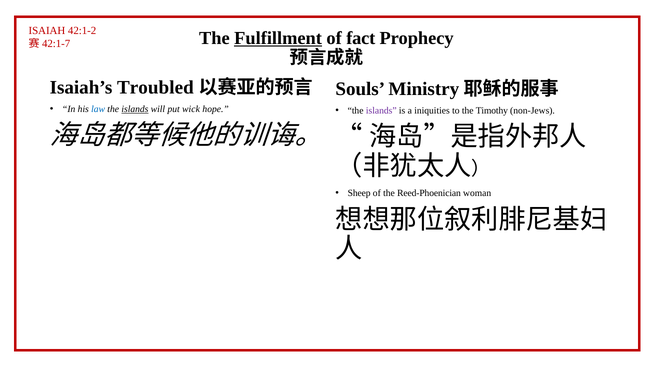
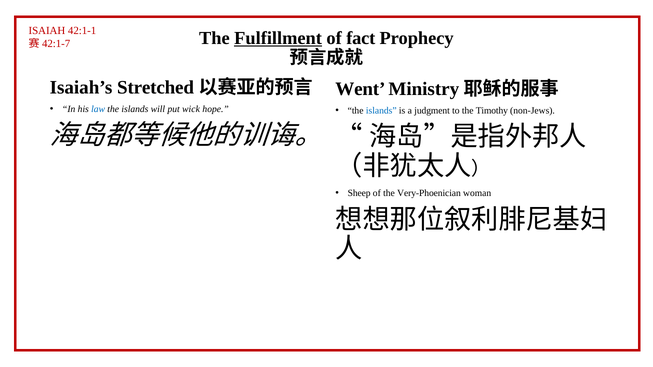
42:1-2: 42:1-2 -> 42:1-1
Troubled: Troubled -> Stretched
Souls: Souls -> Went
islands at (135, 109) underline: present -> none
islands at (381, 111) colour: purple -> blue
iniquities: iniquities -> judgment
Reed-Phoenician: Reed-Phoenician -> Very-Phoenician
